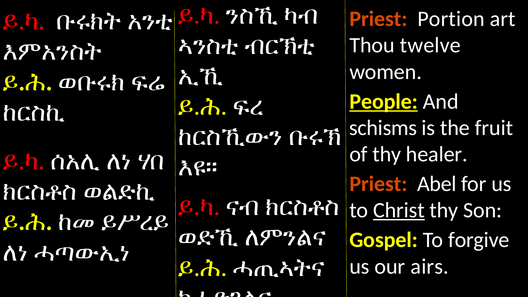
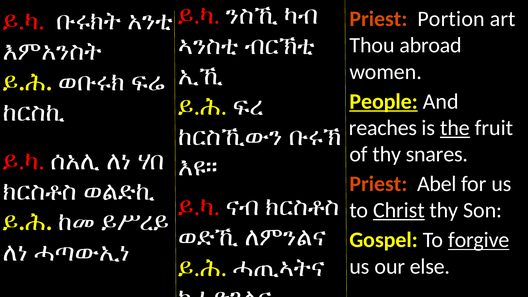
twelve: twelve -> abroad
schisms: schisms -> reaches
the underline: none -> present
healer: healer -> snares
forgive underline: none -> present
airs: airs -> else
